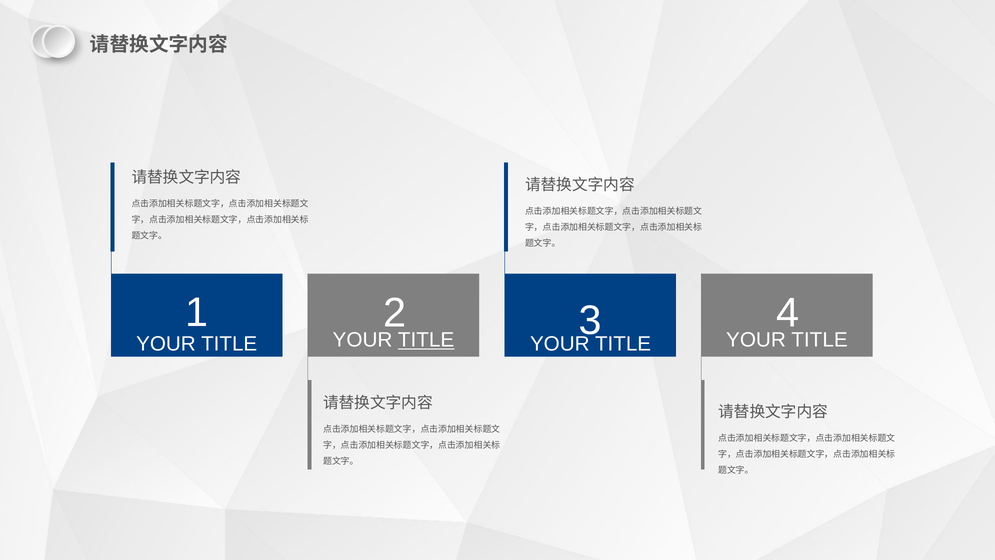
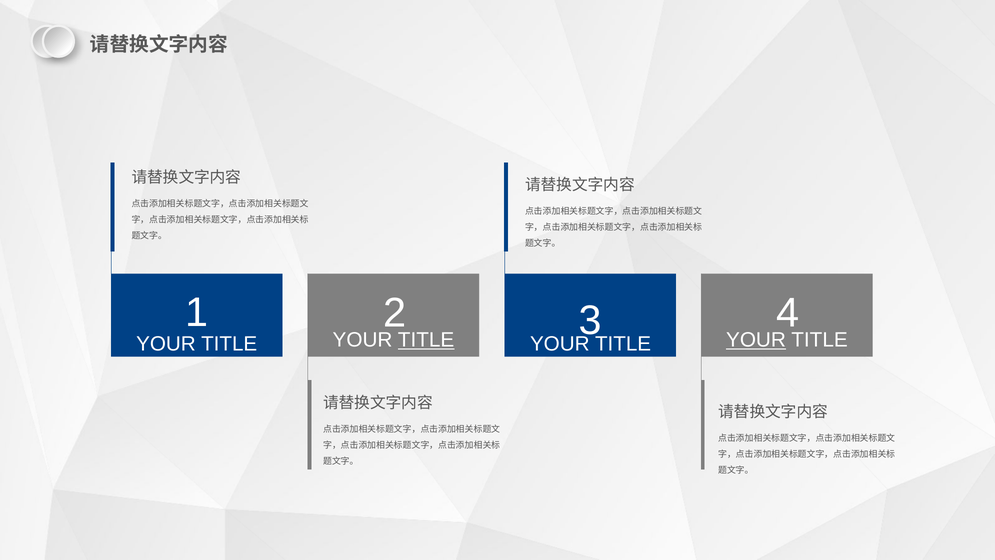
YOUR at (756, 340) underline: none -> present
